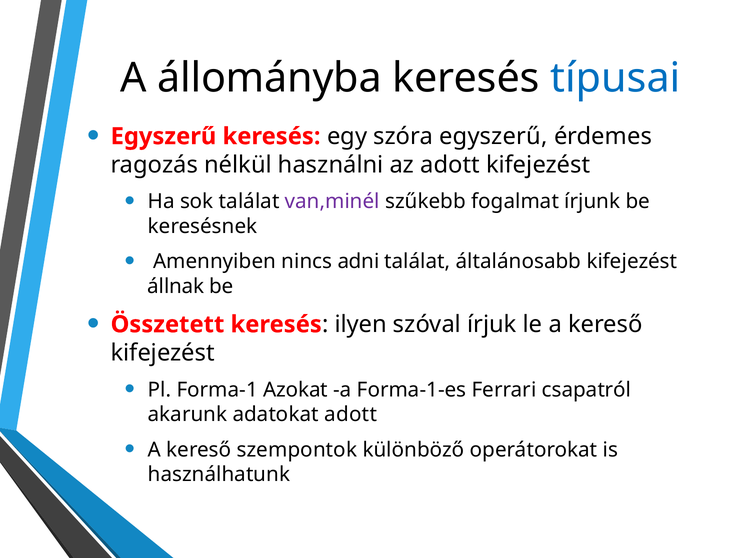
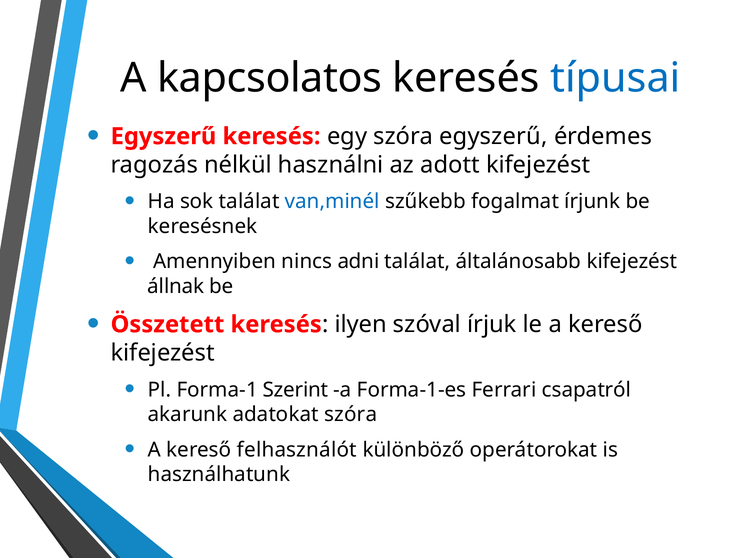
állományba: állományba -> kapcsolatos
van,minél colour: purple -> blue
Azokat: Azokat -> Szerint
adatokat adott: adott -> szóra
szempontok: szempontok -> felhasználót
